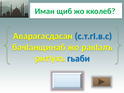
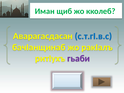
гьаби colour: blue -> purple
